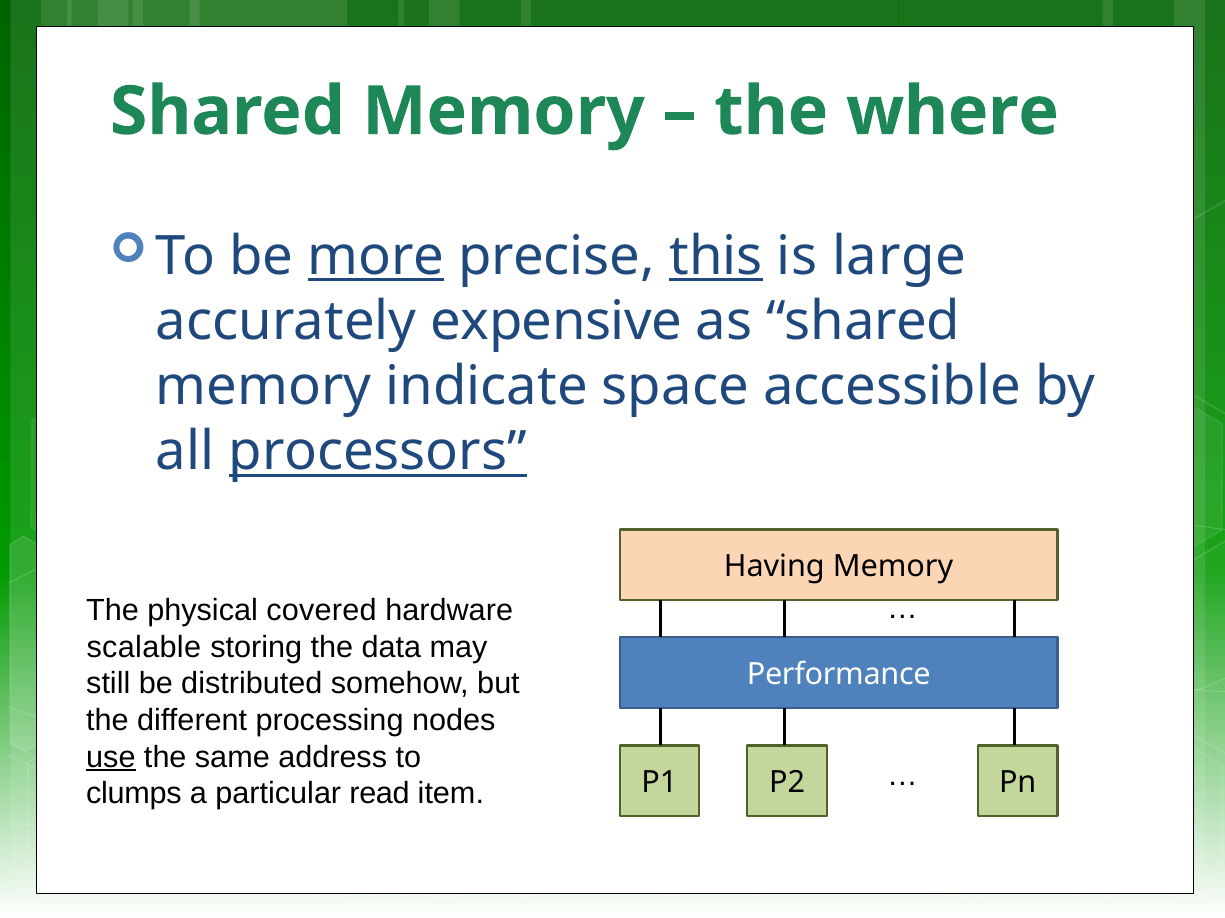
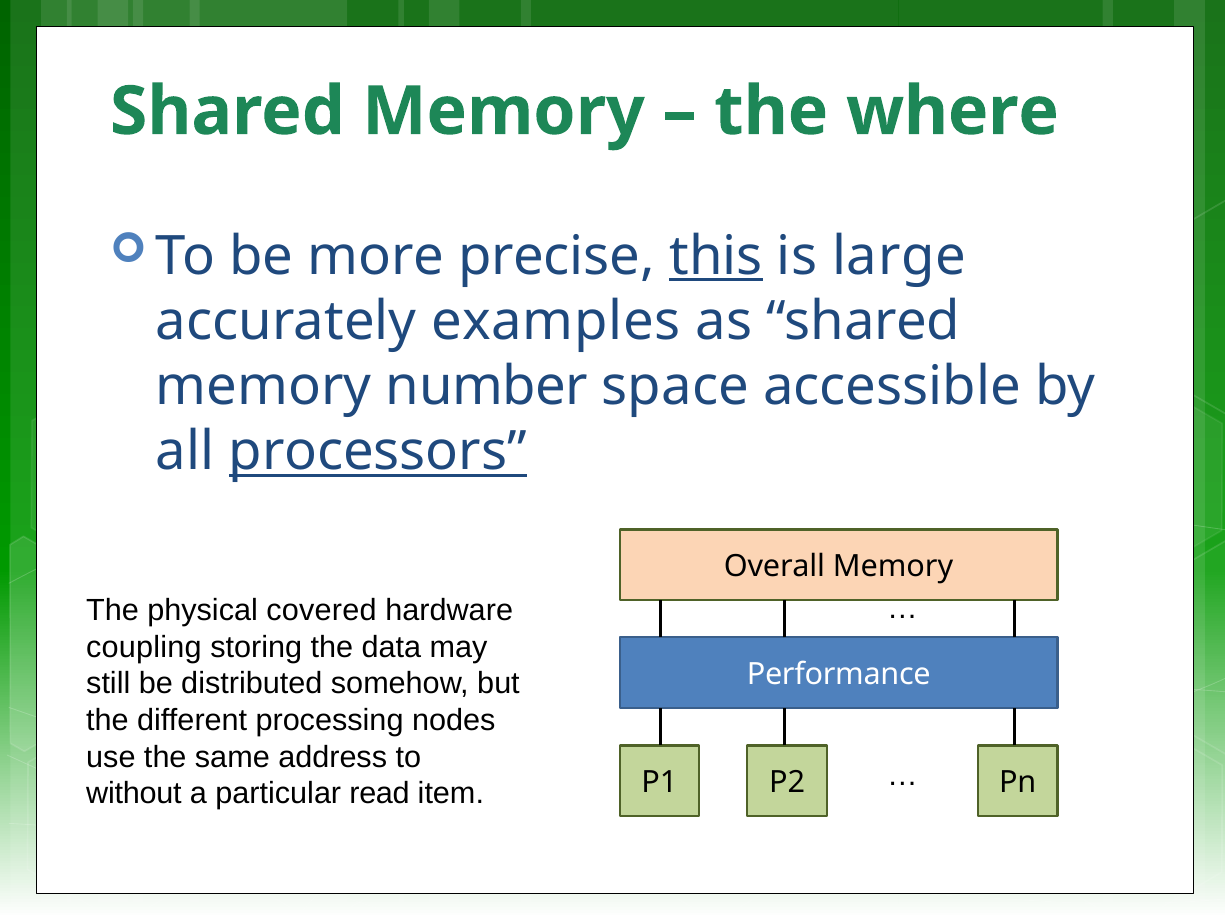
more underline: present -> none
expensive: expensive -> examples
indicate: indicate -> number
Having: Having -> Overall
scalable: scalable -> coupling
use underline: present -> none
clumps: clumps -> without
